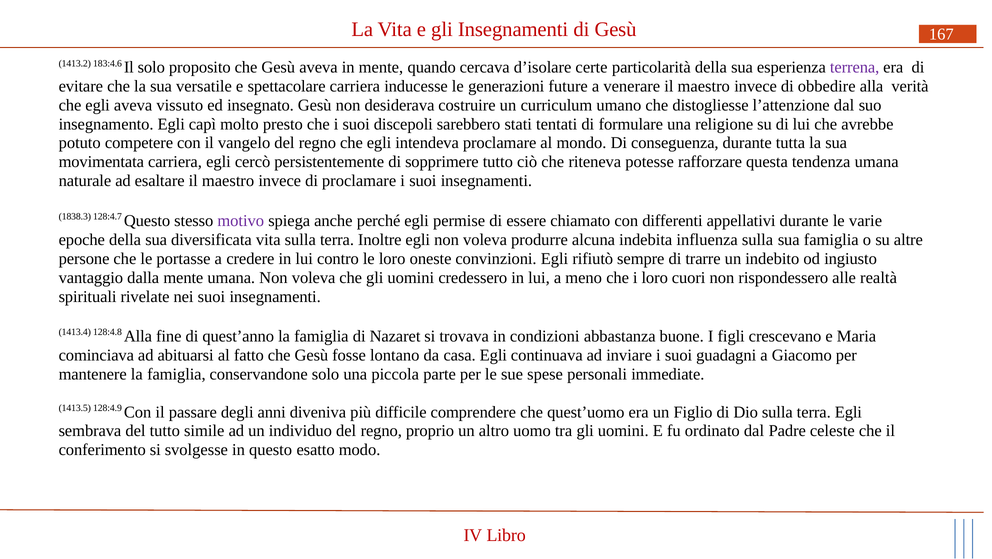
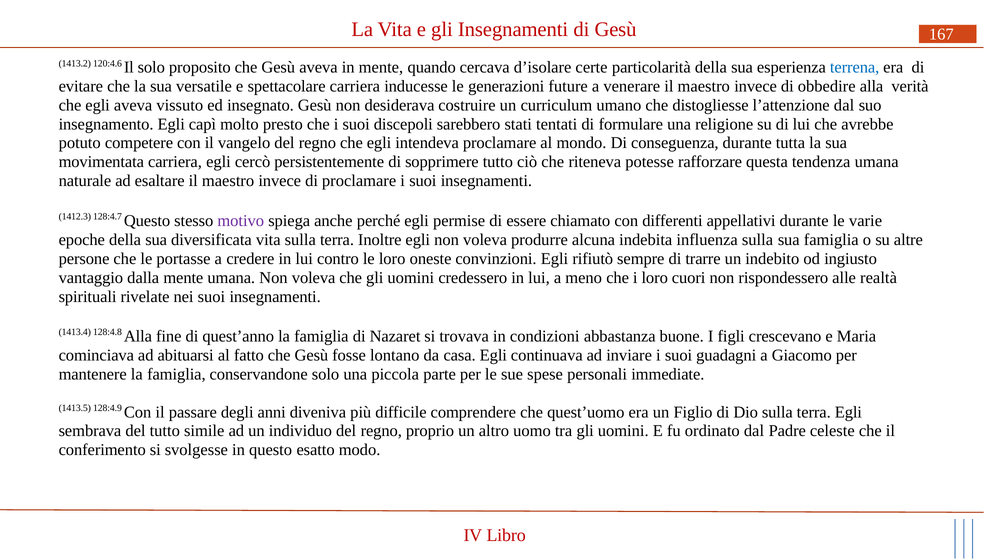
183:4.6: 183:4.6 -> 120:4.6
terrena colour: purple -> blue
1838.3: 1838.3 -> 1412.3
